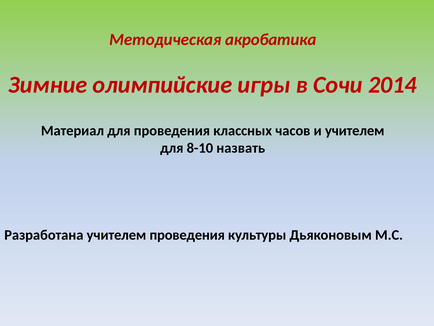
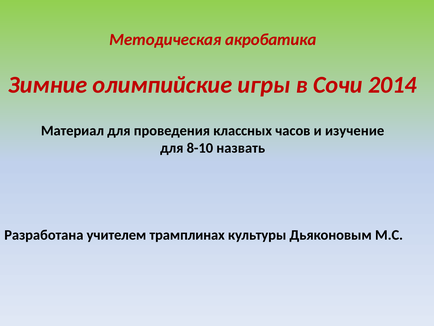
и учителем: учителем -> изучение
учителем проведения: проведения -> трамплинах
